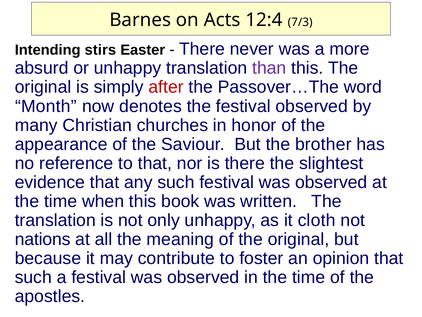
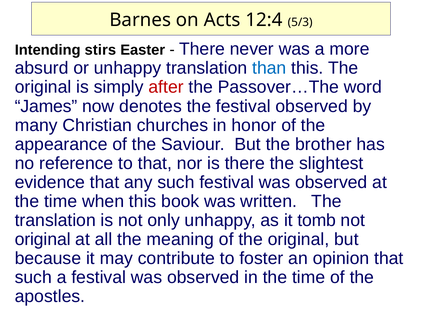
7/3: 7/3 -> 5/3
than colour: purple -> blue
Month: Month -> James
cloth: cloth -> tomb
nations at (43, 239): nations -> original
